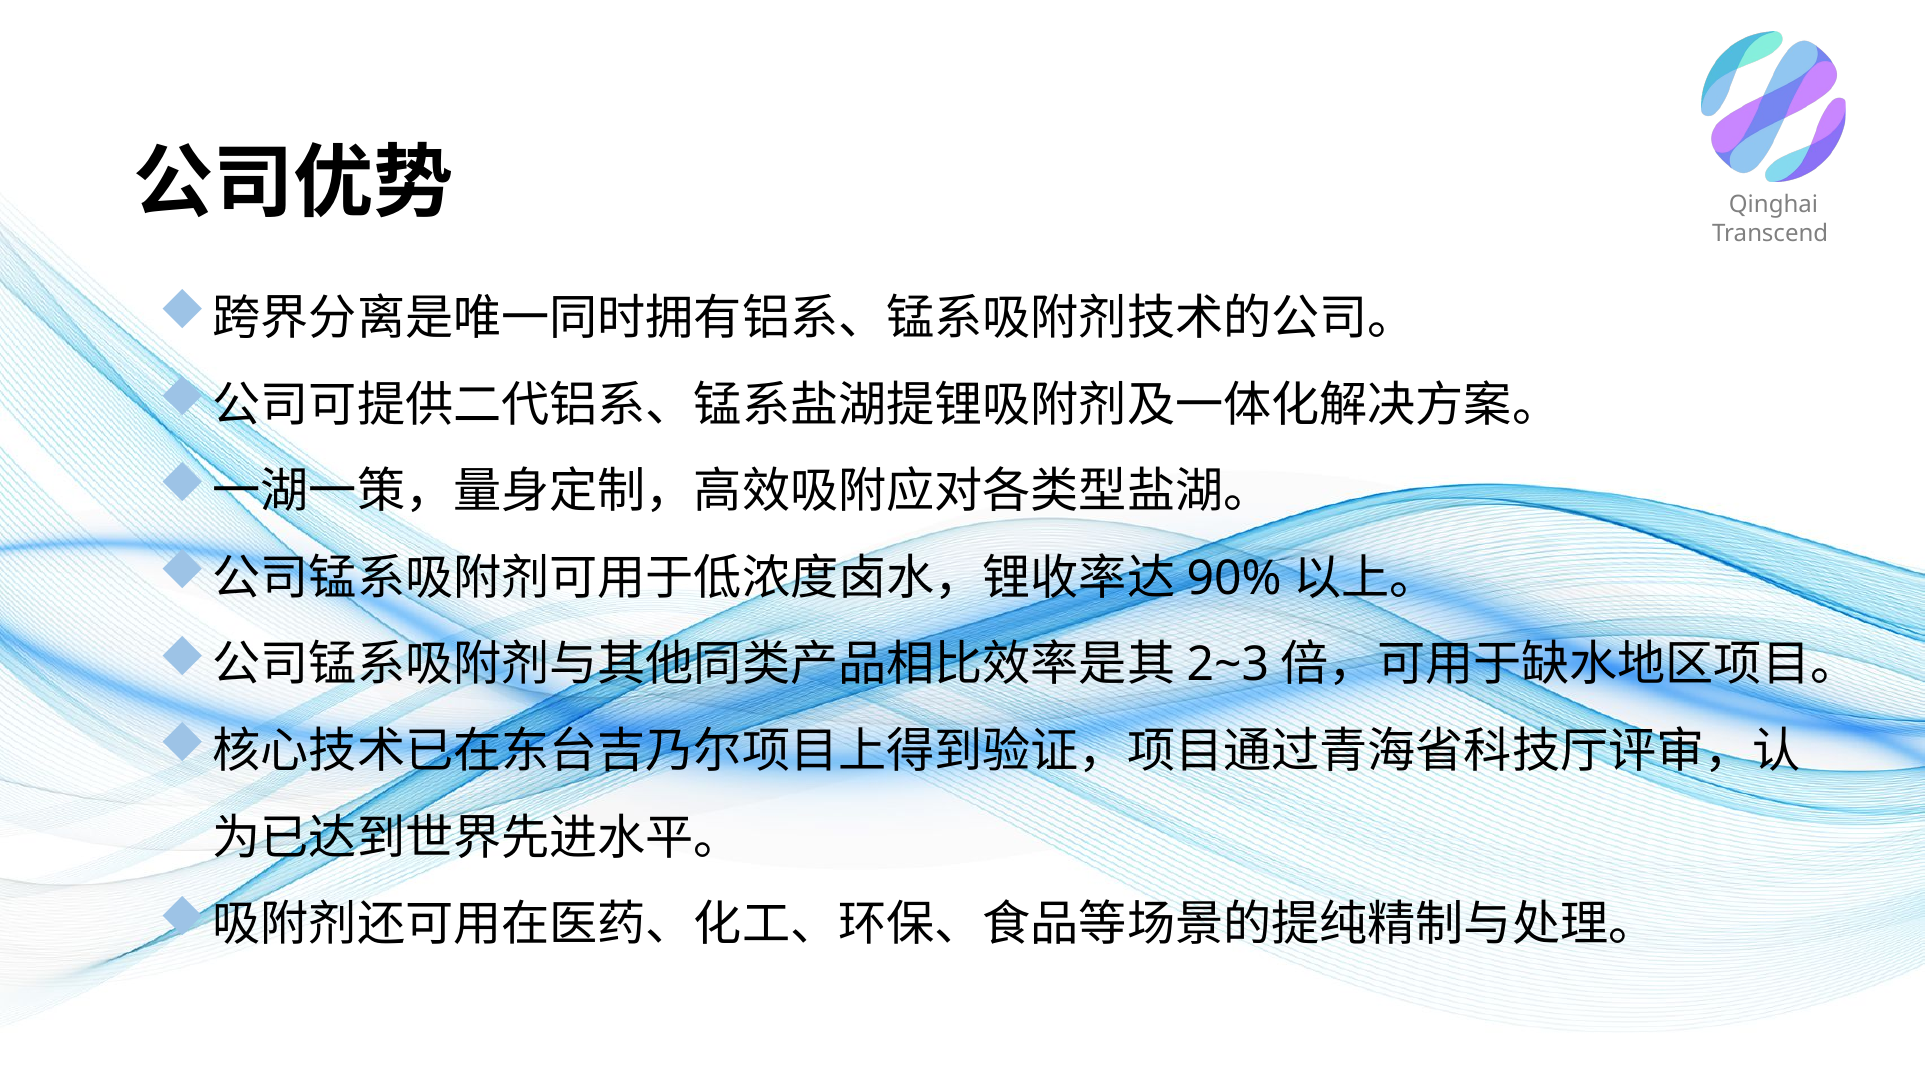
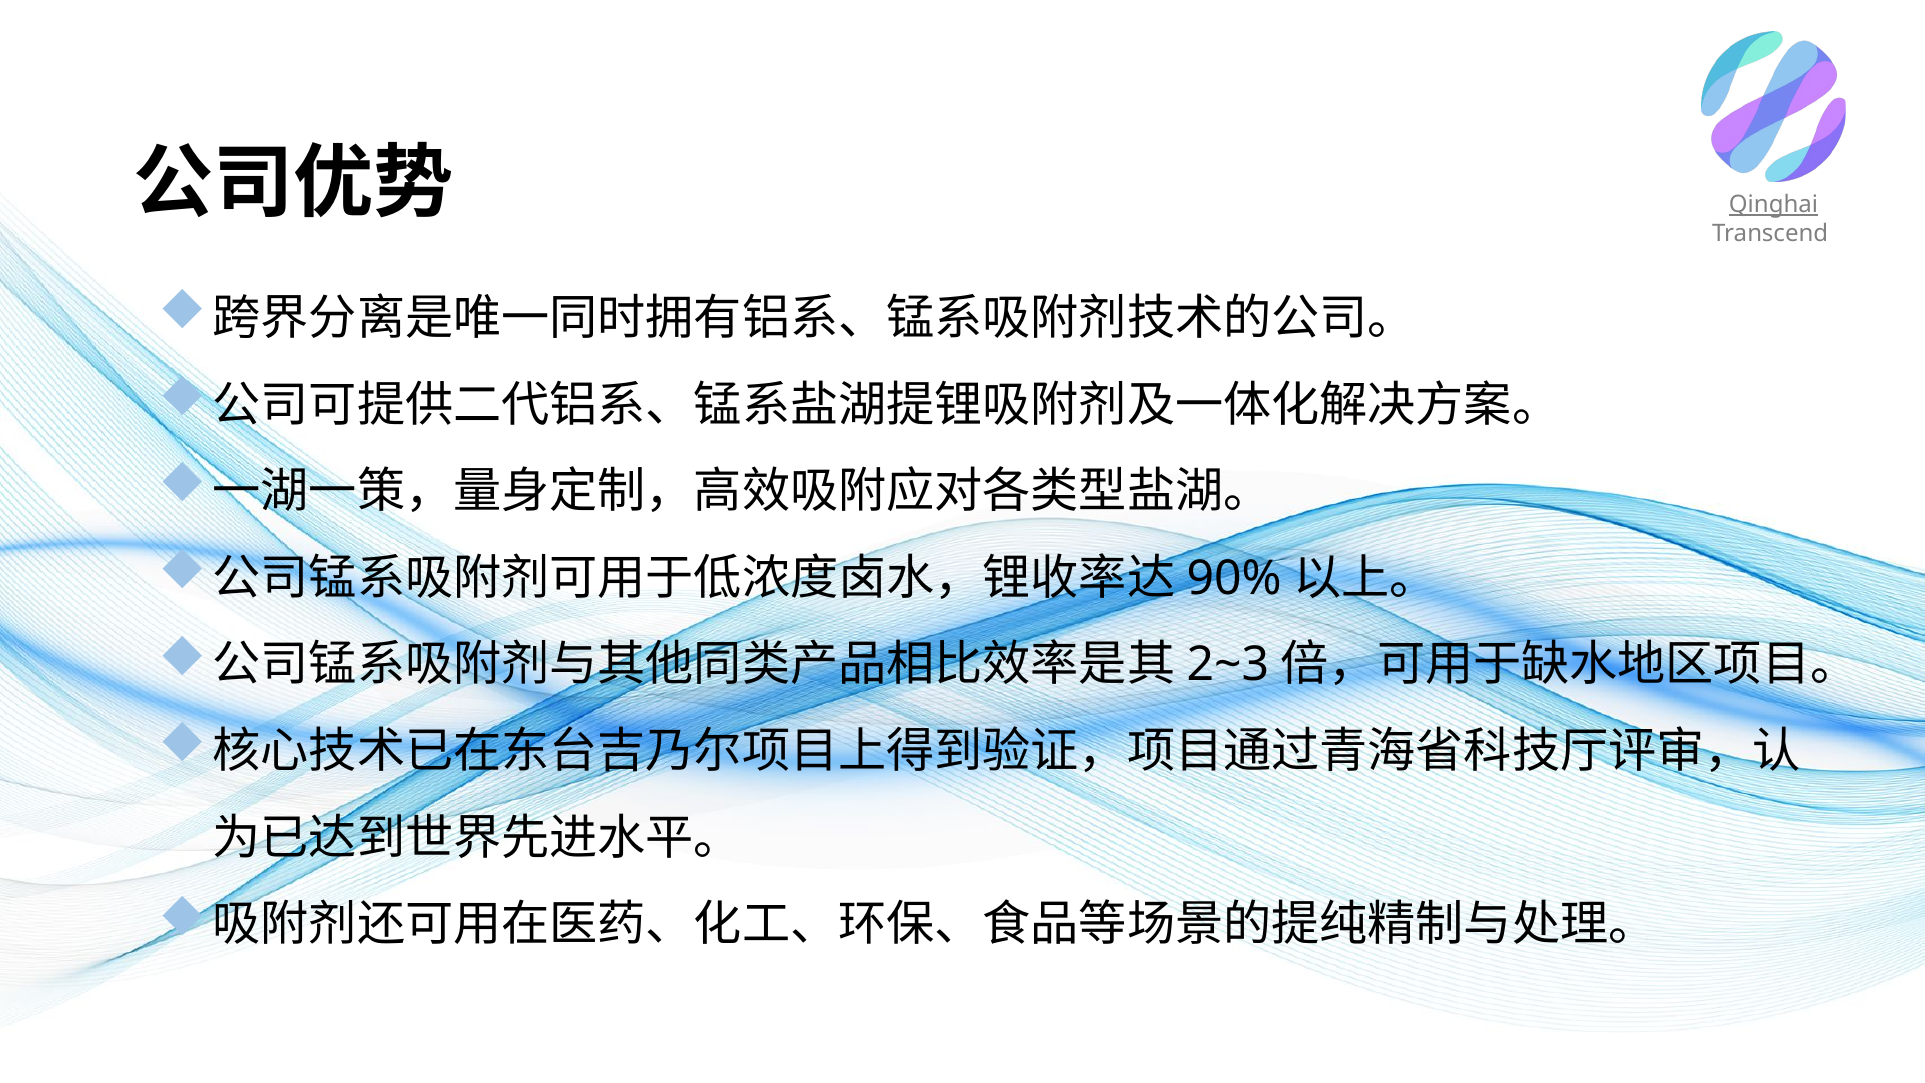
Qinghai underline: none -> present
